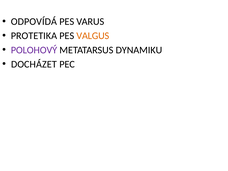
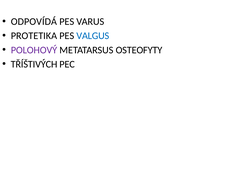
VALGUS colour: orange -> blue
DYNAMIKU: DYNAMIKU -> OSTEOFYTY
DOCHÁZET: DOCHÁZET -> TŘÍŠTIVÝCH
